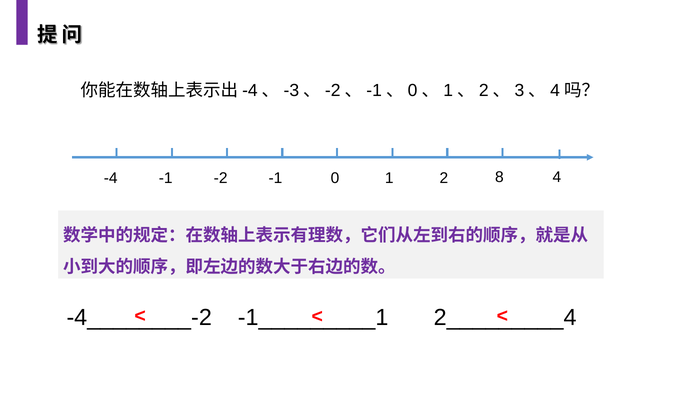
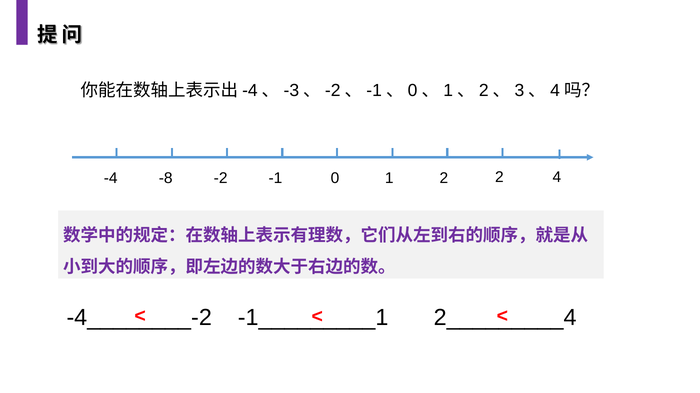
-1 at (166, 178): -1 -> -8
-4 8: 8 -> 2
